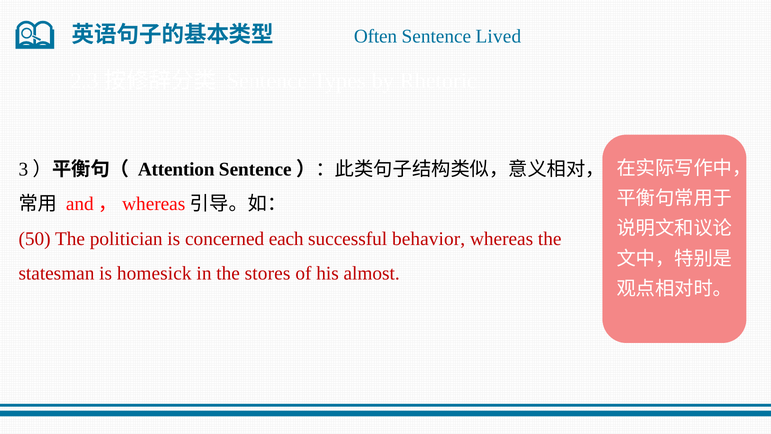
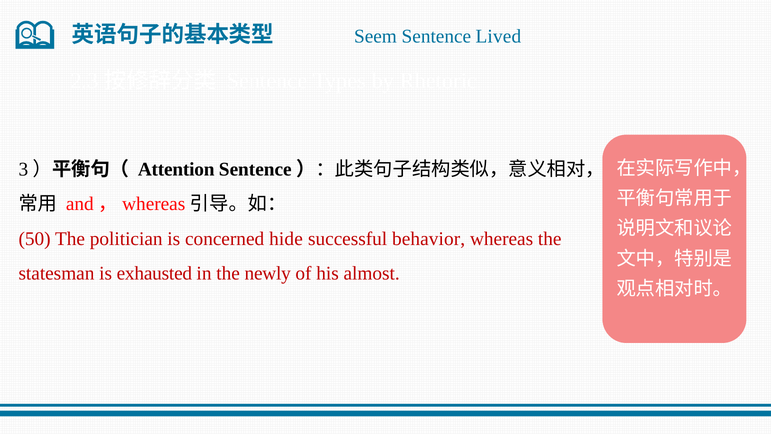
Often: Often -> Seem
each: each -> hide
homesick: homesick -> exhausted
stores: stores -> newly
